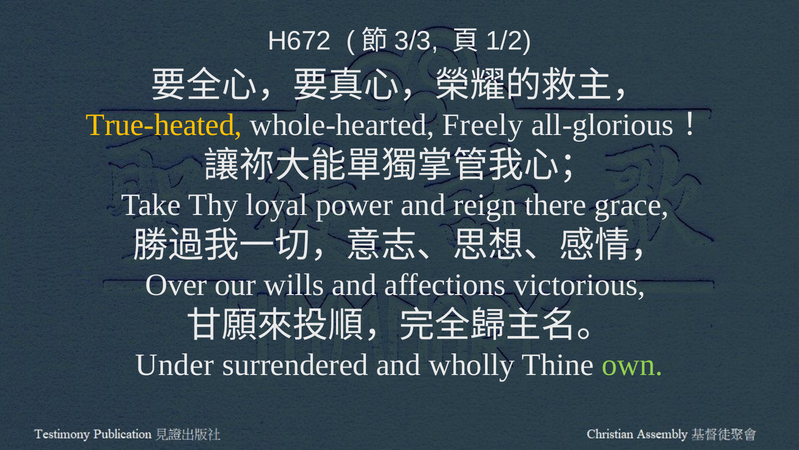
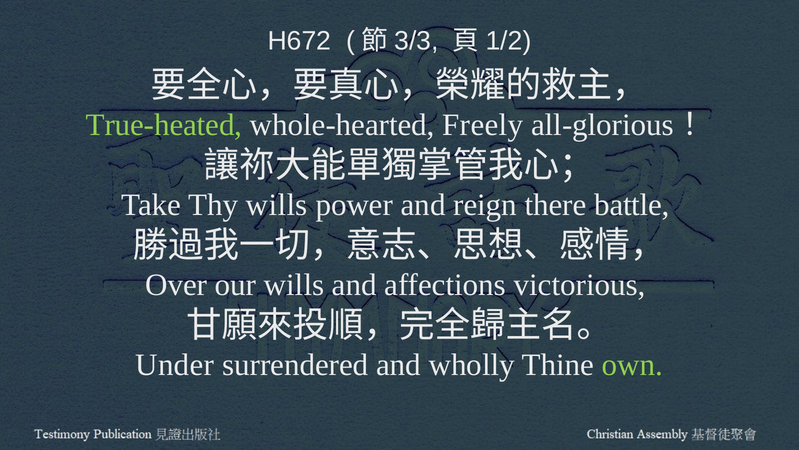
True-heated colour: yellow -> light green
Thy loyal: loyal -> wills
grace: grace -> battle
